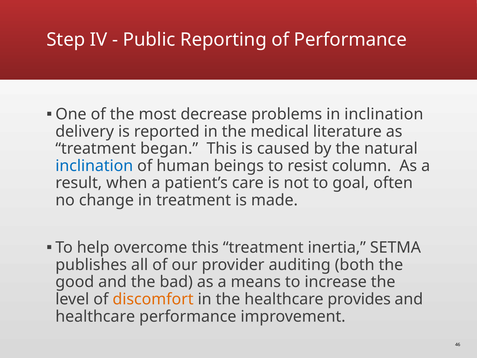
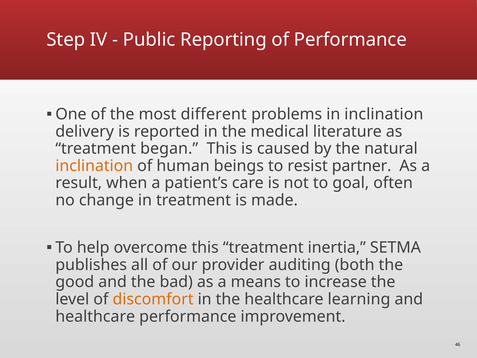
decrease: decrease -> different
inclination at (94, 166) colour: blue -> orange
column: column -> partner
provides: provides -> learning
